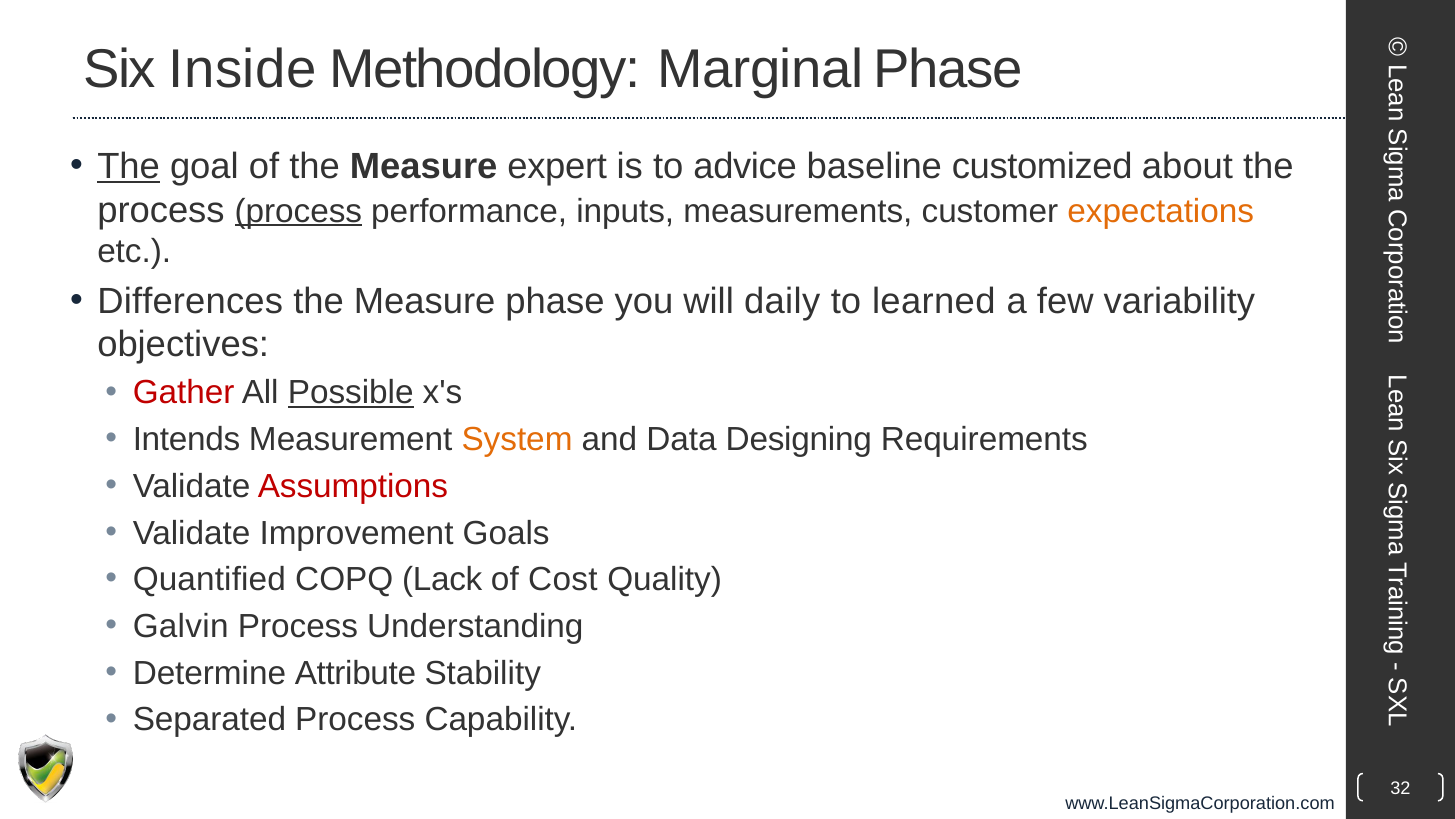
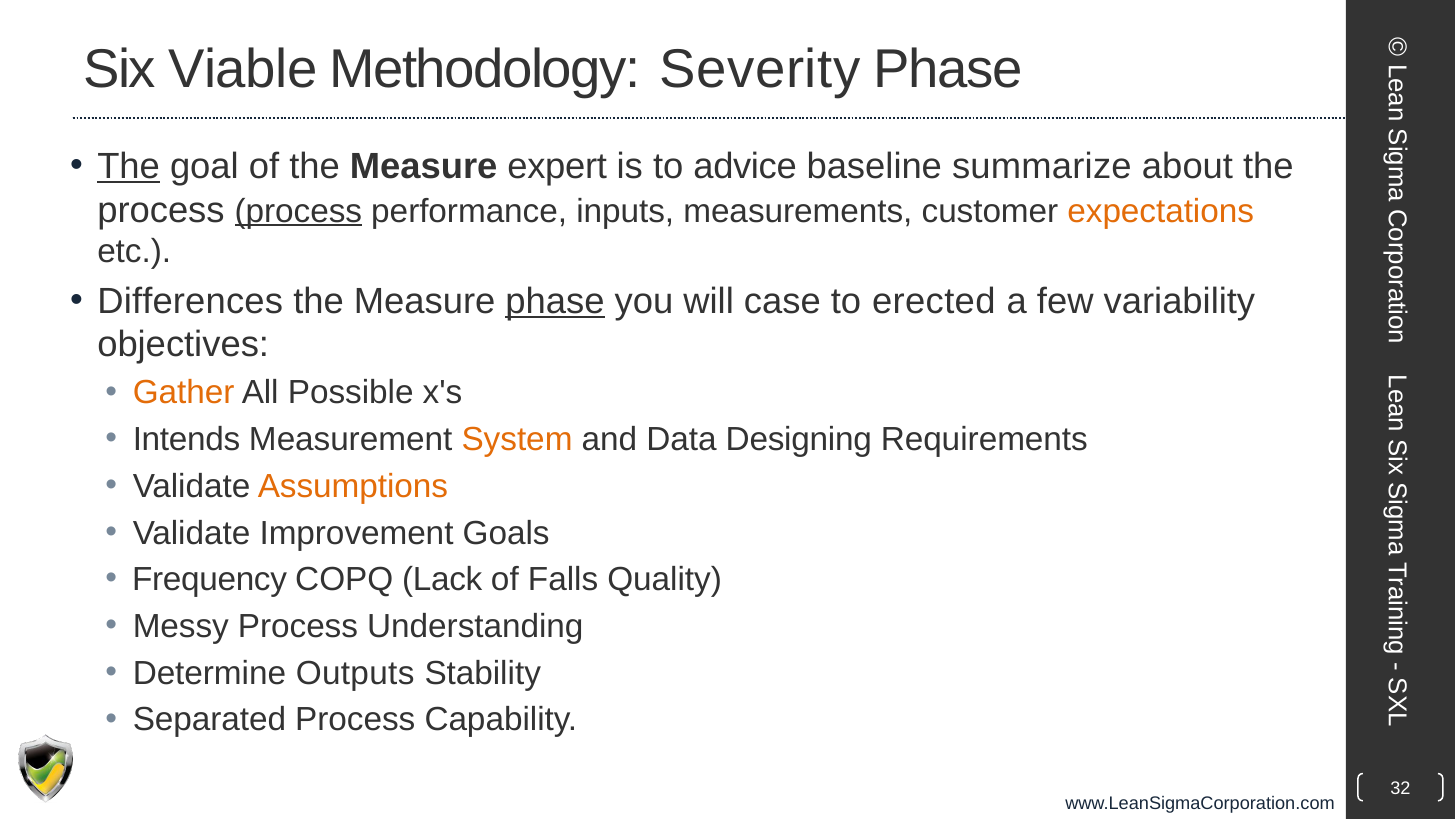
Inside: Inside -> Viable
Marginal: Marginal -> Severity
customized: customized -> summarize
phase at (555, 301) underline: none -> present
daily: daily -> case
learned: learned -> erected
Gather colour: red -> orange
Possible underline: present -> none
Assumptions colour: red -> orange
Quantified: Quantified -> Frequency
Cost: Cost -> Falls
Galvin: Galvin -> Messy
Attribute: Attribute -> Outputs
